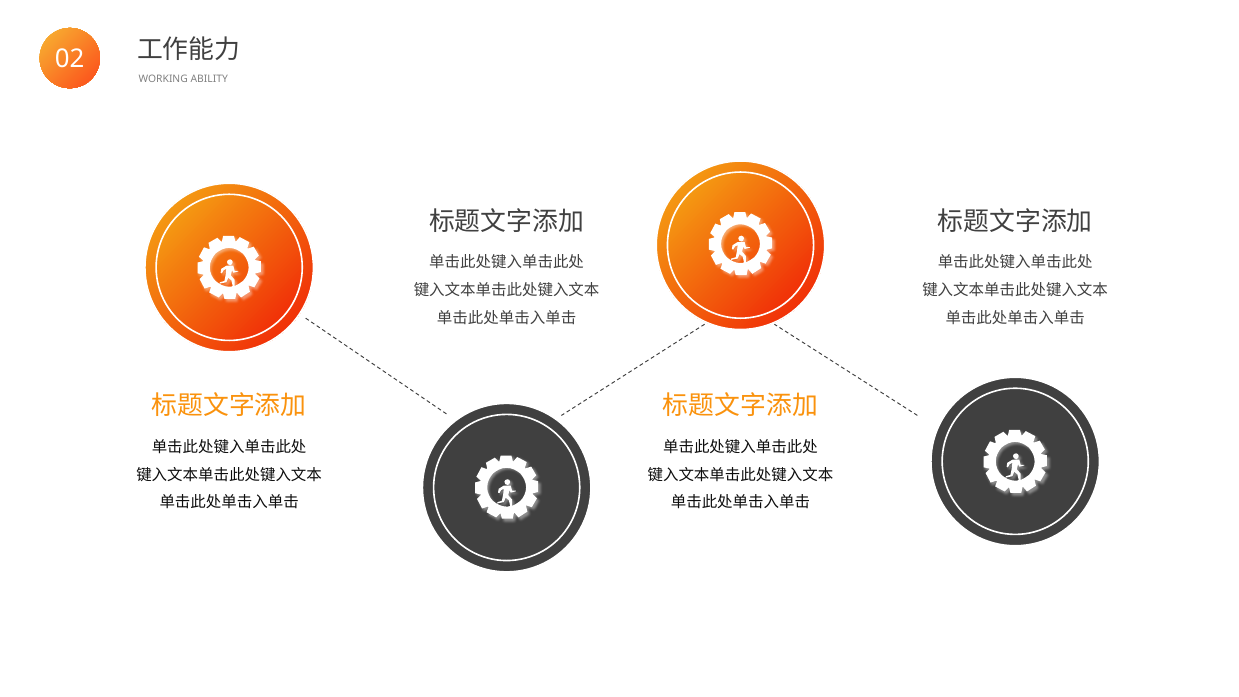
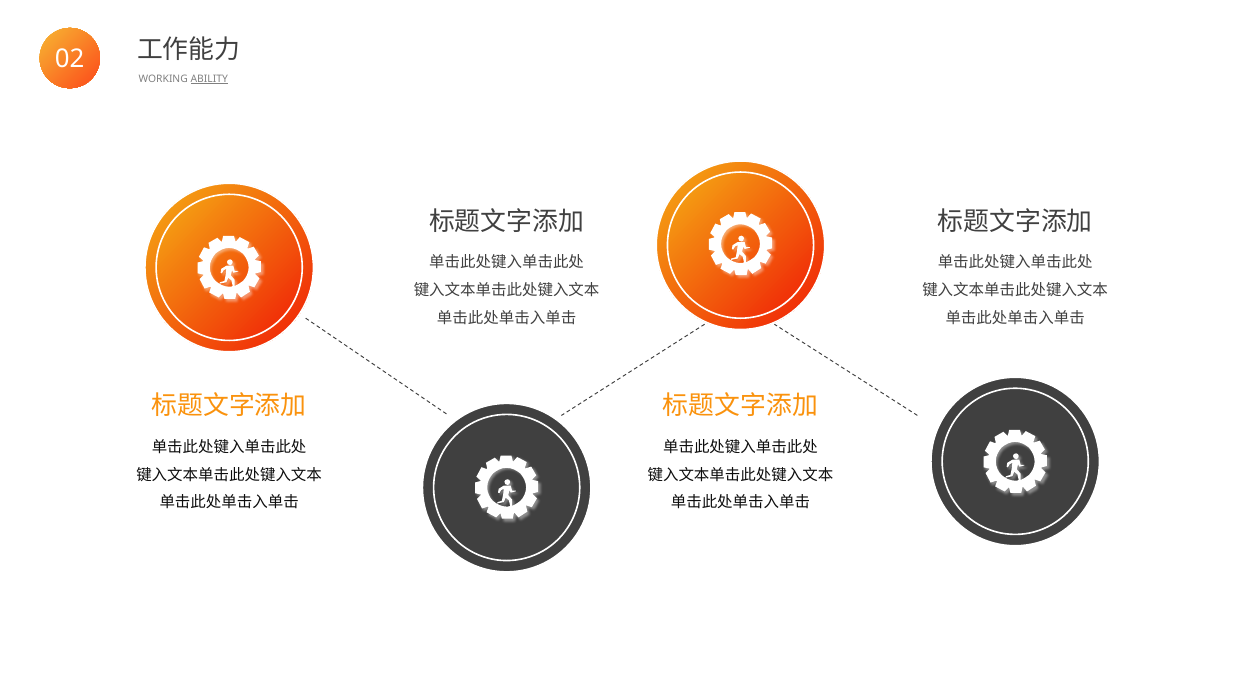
ABILITY underline: none -> present
